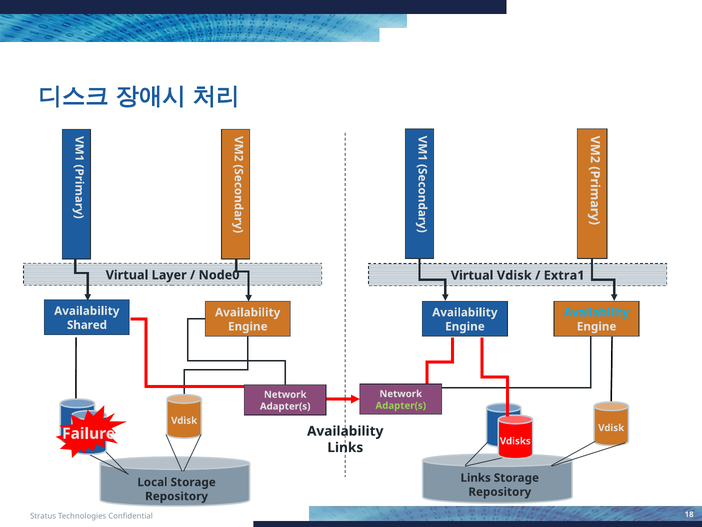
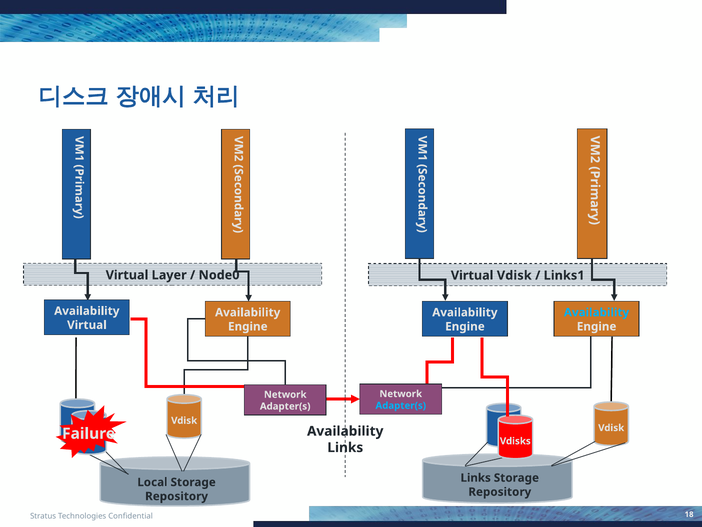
Extra1: Extra1 -> Links1
Shared at (87, 325): Shared -> Virtual
Adapter(s at (401, 405) colour: light green -> light blue
